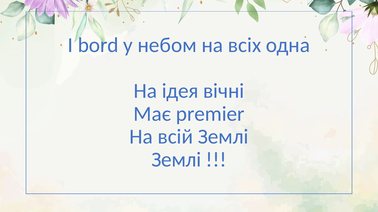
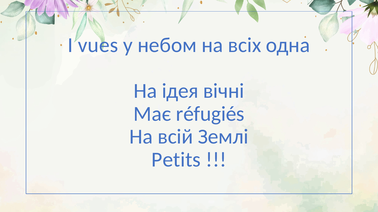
bord: bord -> vues
premier: premier -> réfugiés
Землі at (176, 160): Землі -> Petits
